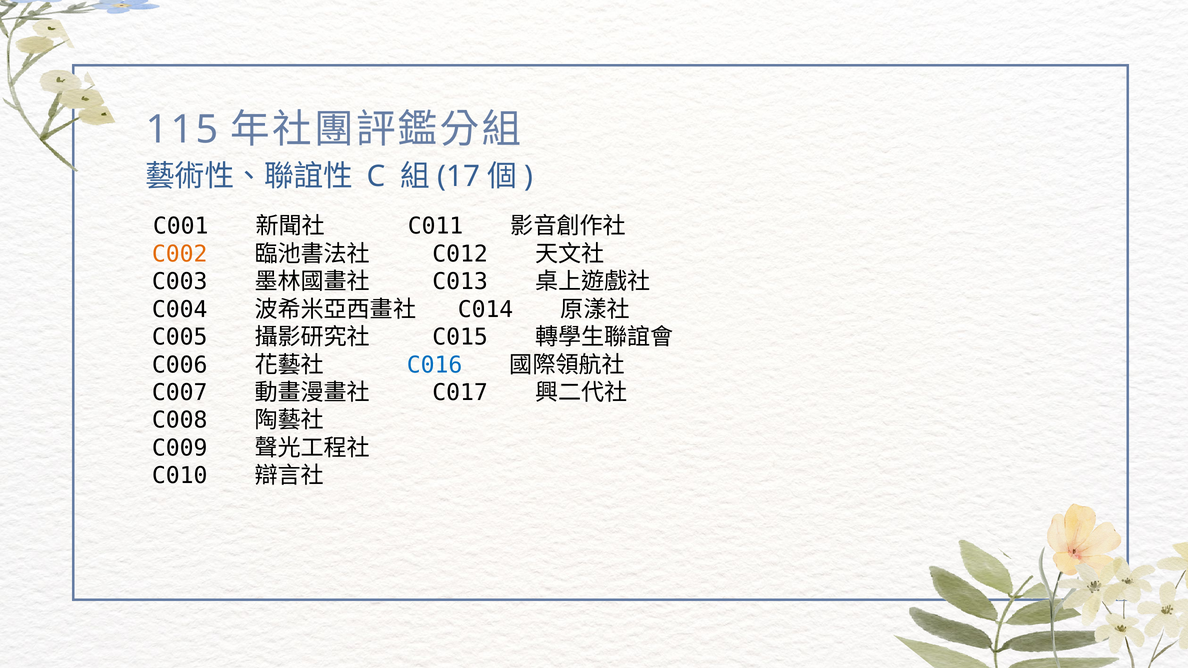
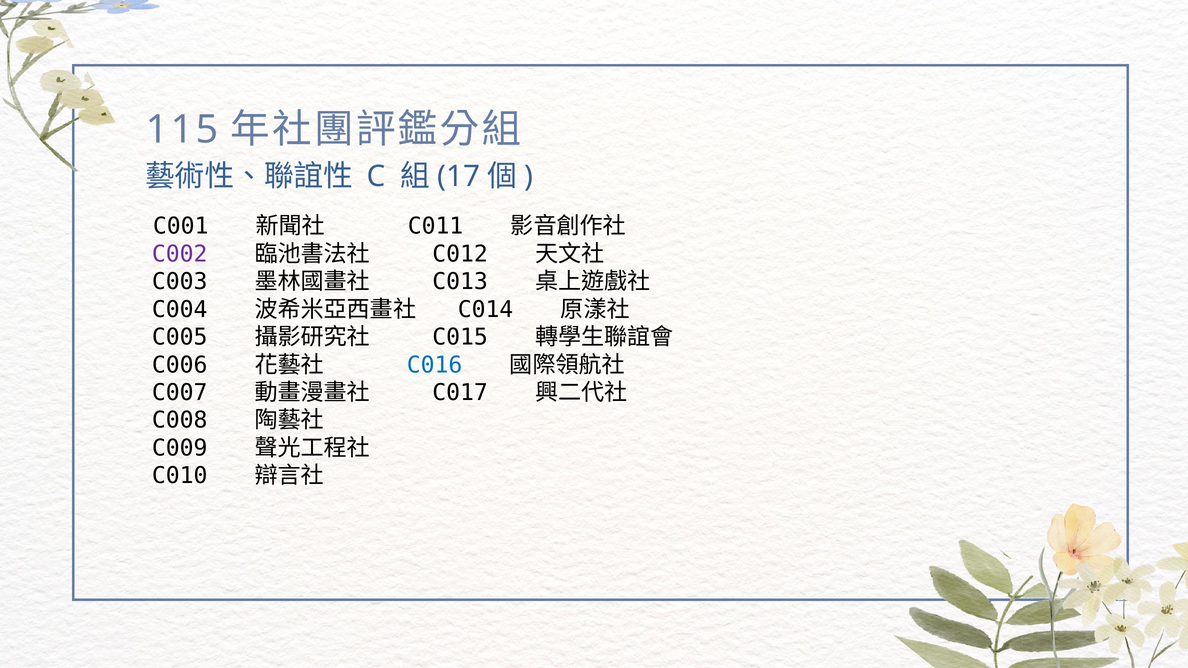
C002 colour: orange -> purple
